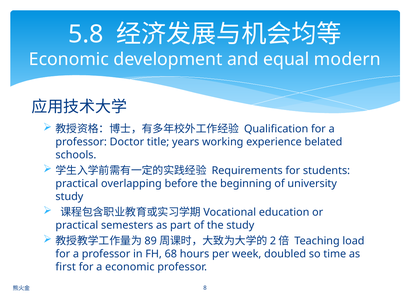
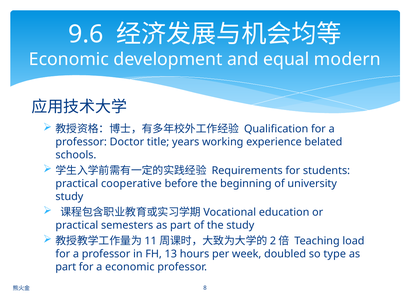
5.8: 5.8 -> 9.6
overlapping: overlapping -> cooperative
89: 89 -> 11
68: 68 -> 13
time: time -> type
first at (66, 267): first -> part
